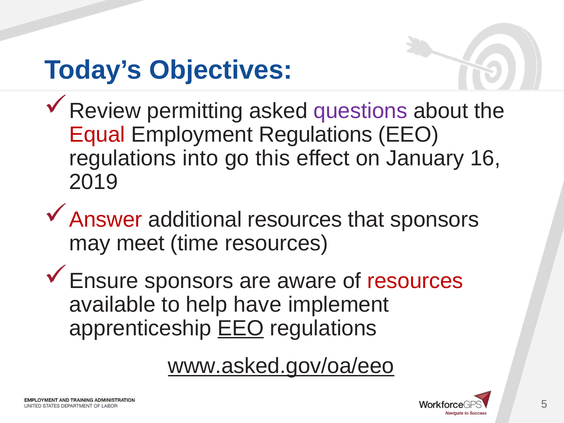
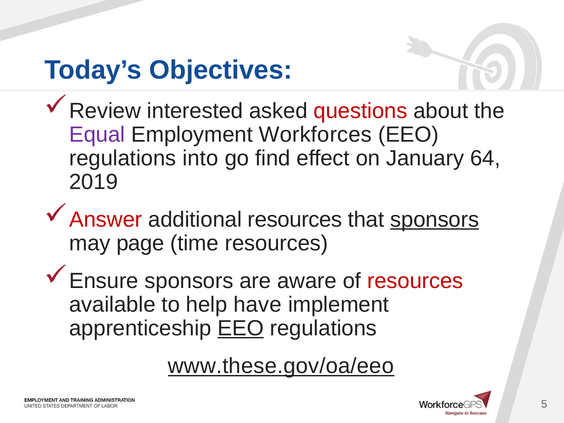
permitting: permitting -> interested
questions colour: purple -> red
Equal colour: red -> purple
Employment Regulations: Regulations -> Workforces
this: this -> find
16: 16 -> 64
sponsors at (435, 220) underline: none -> present
meet: meet -> page
www.asked.gov/oa/eeo: www.asked.gov/oa/eeo -> www.these.gov/oa/eeo
